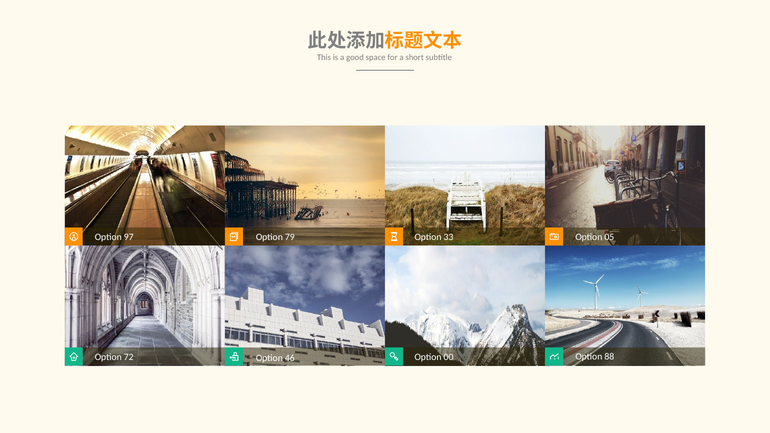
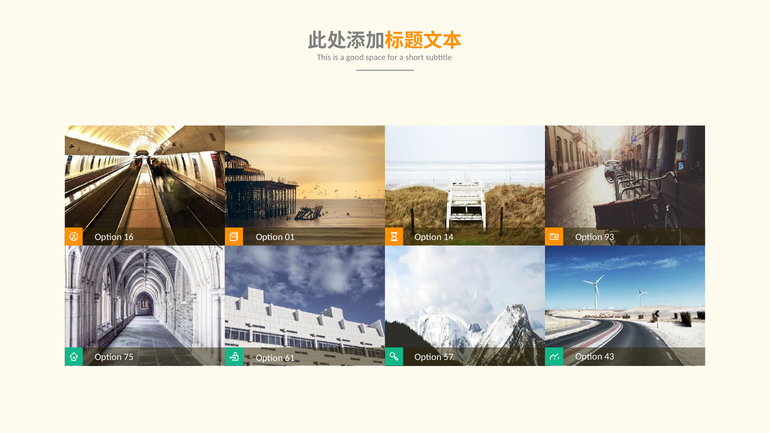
97: 97 -> 16
79: 79 -> 01
33: 33 -> 14
05: 05 -> 93
88: 88 -> 43
00: 00 -> 57
72: 72 -> 75
46: 46 -> 61
